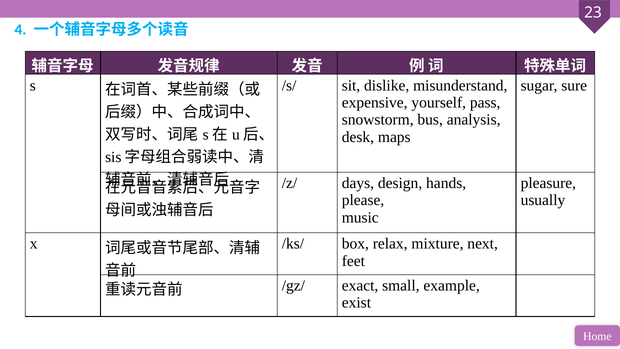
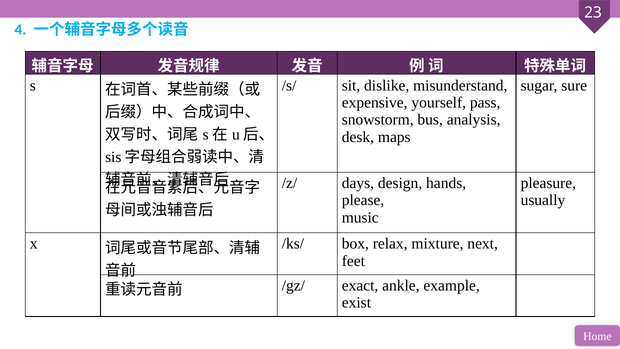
small: small -> ankle
